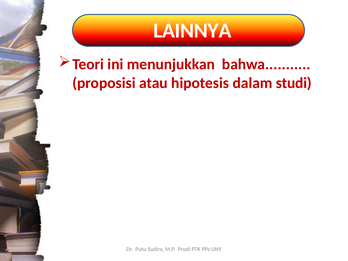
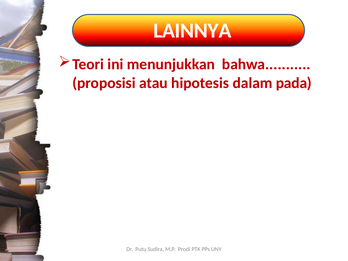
studi: studi -> pada
